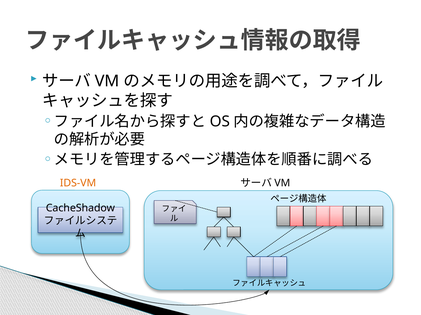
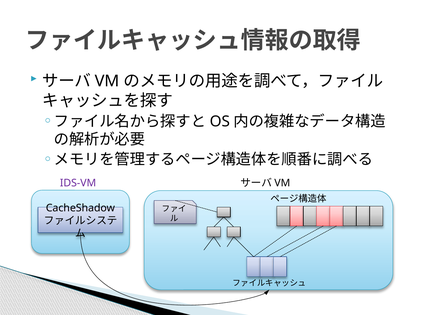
IDS-VM colour: orange -> purple
